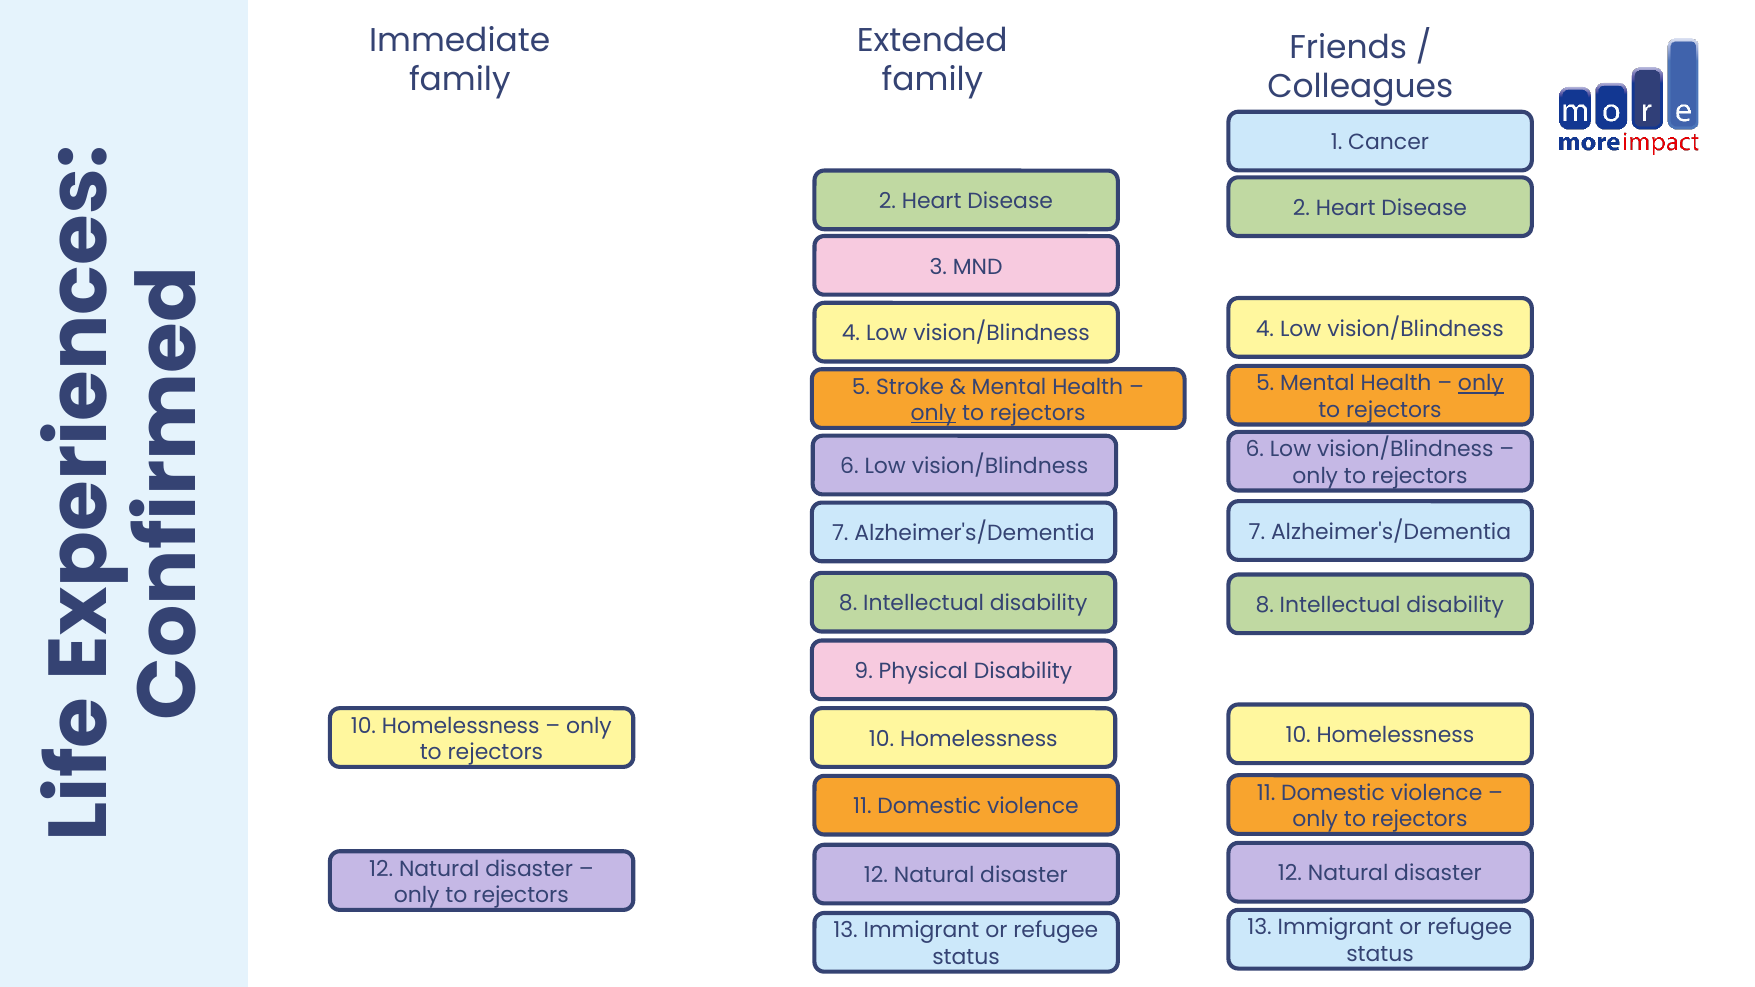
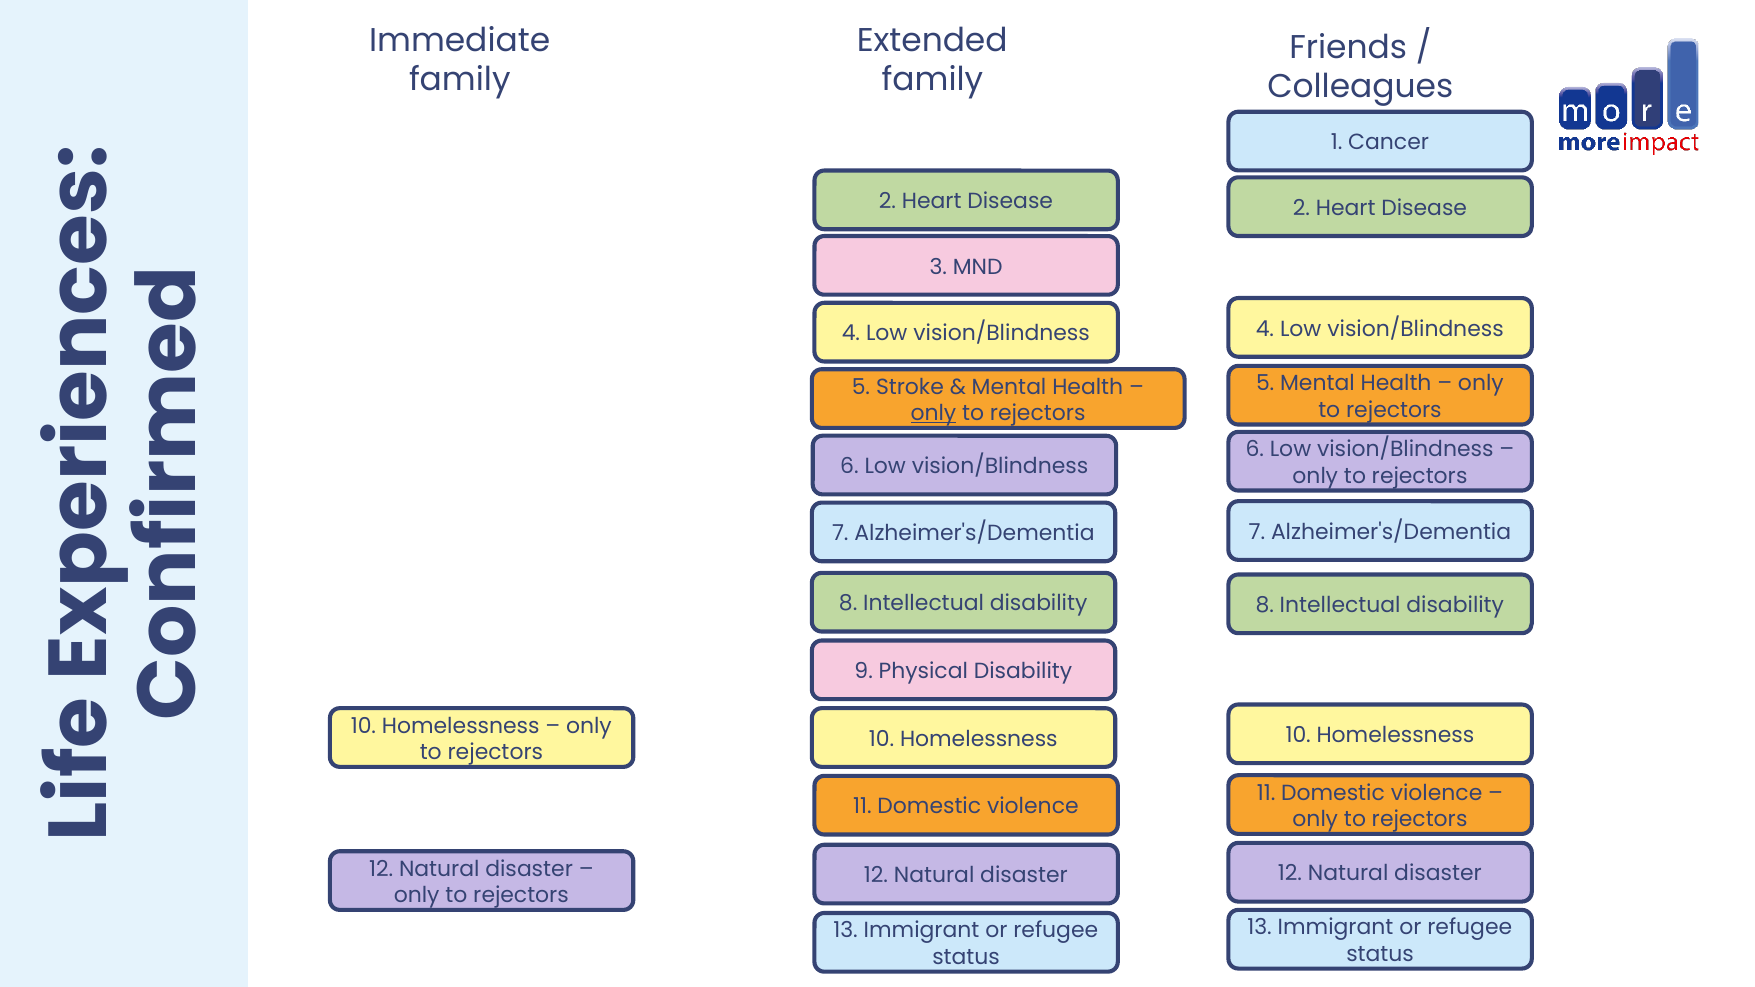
only at (1481, 384) underline: present -> none
